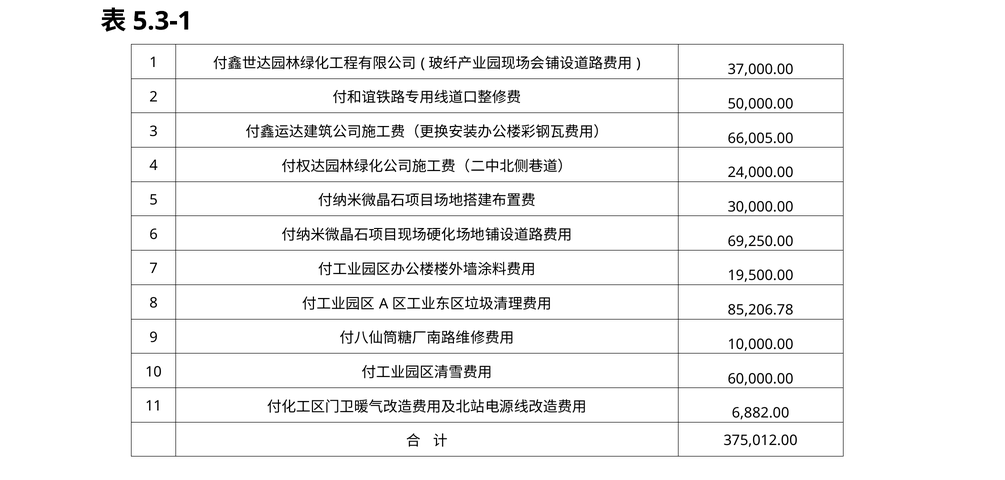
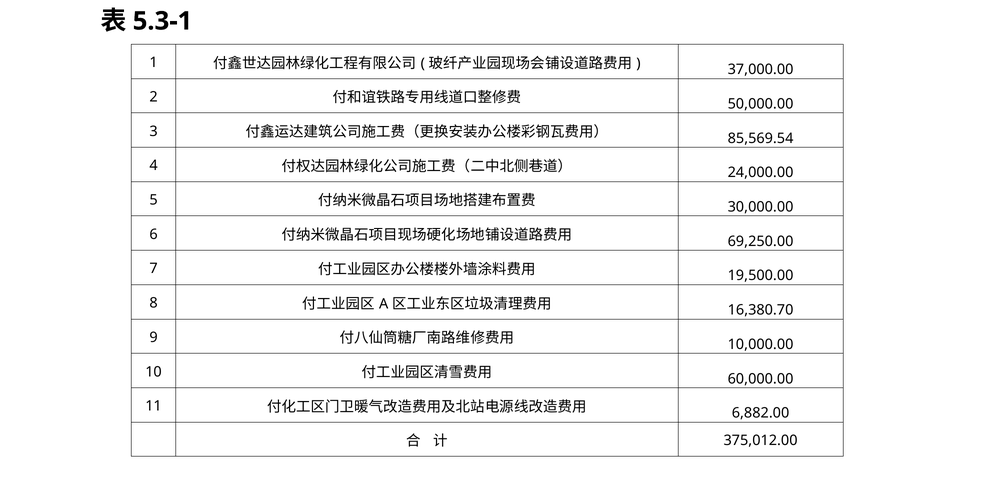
66,005.00: 66,005.00 -> 85,569.54
85,206.78: 85,206.78 -> 16,380.70
